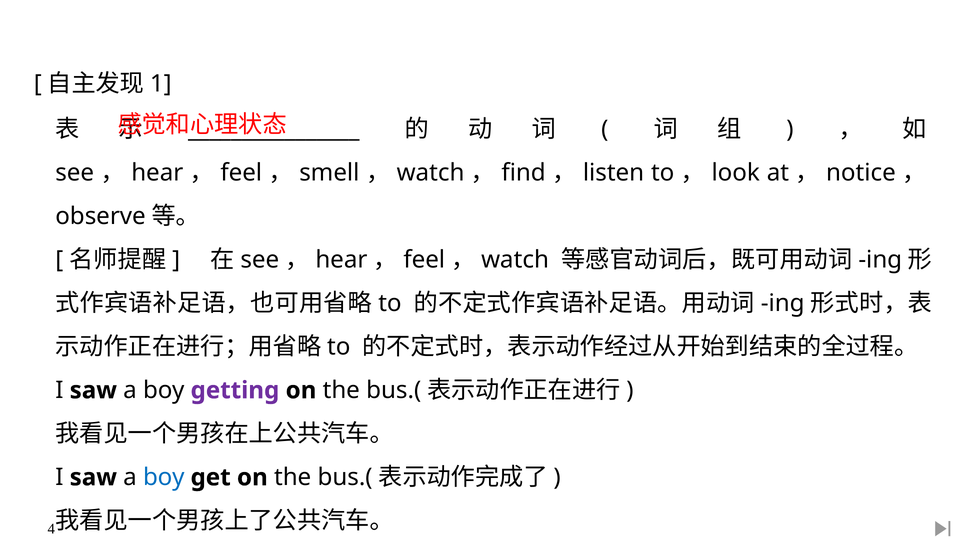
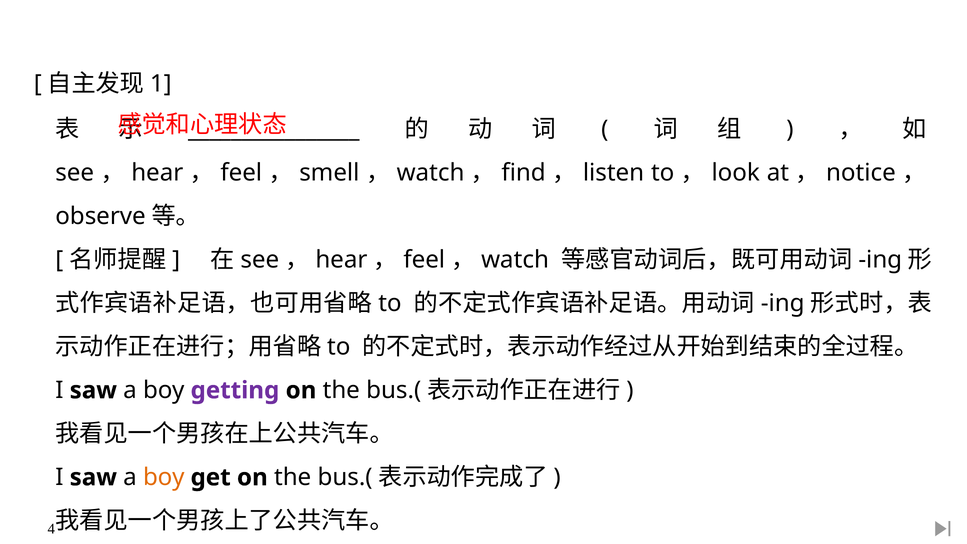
boy at (164, 477) colour: blue -> orange
